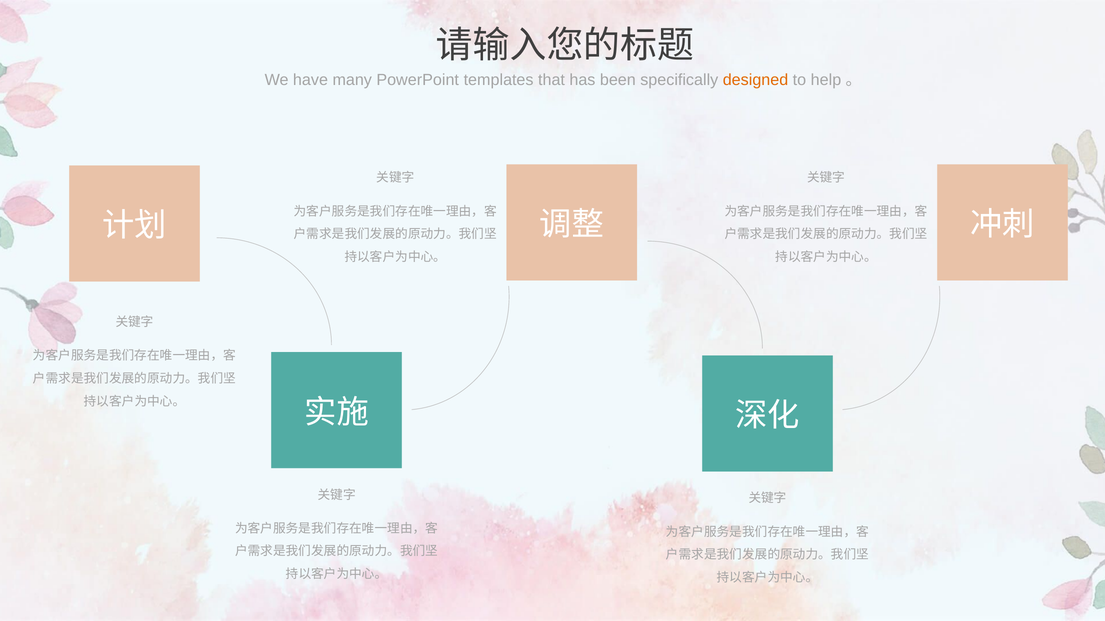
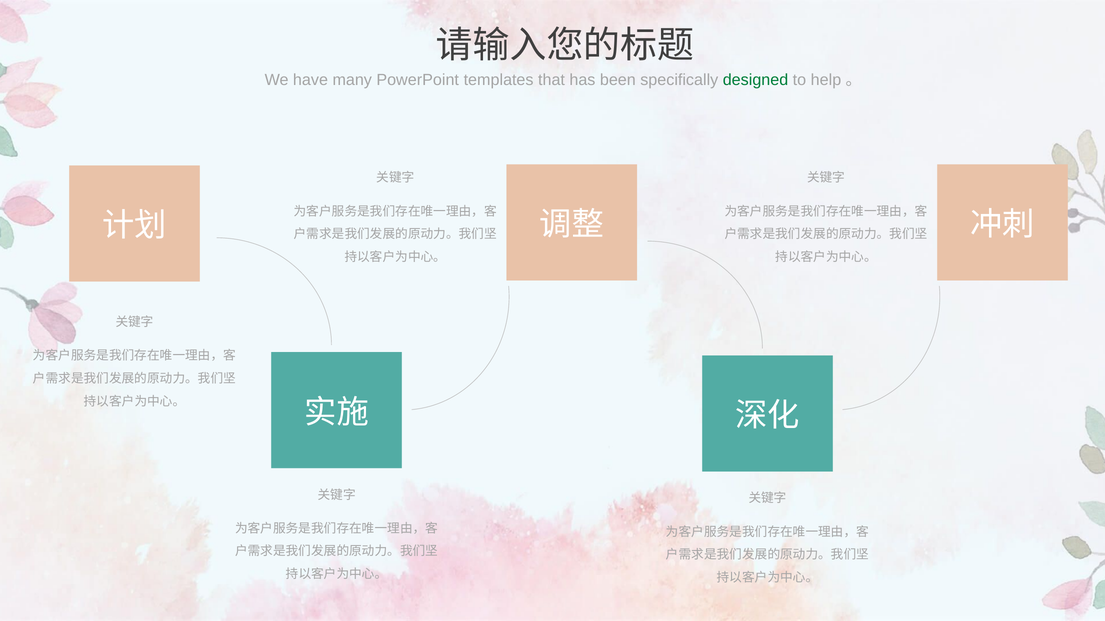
designed colour: orange -> green
